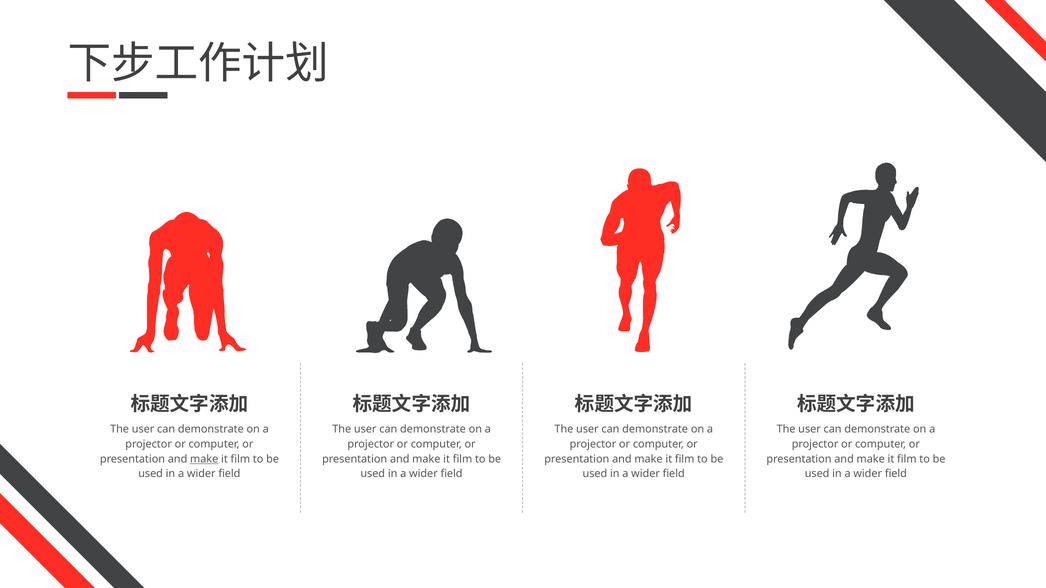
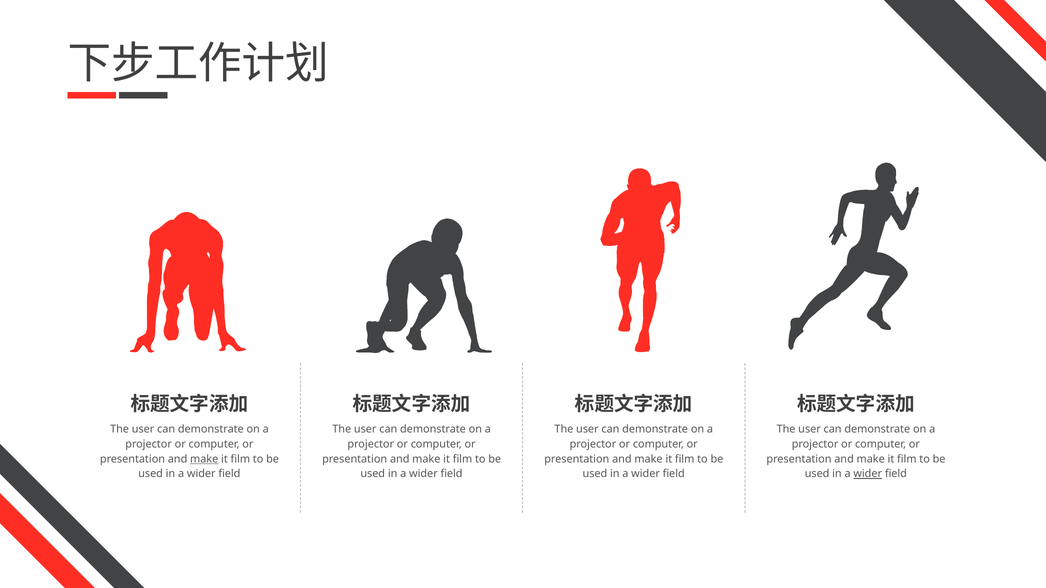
wider at (868, 474) underline: none -> present
